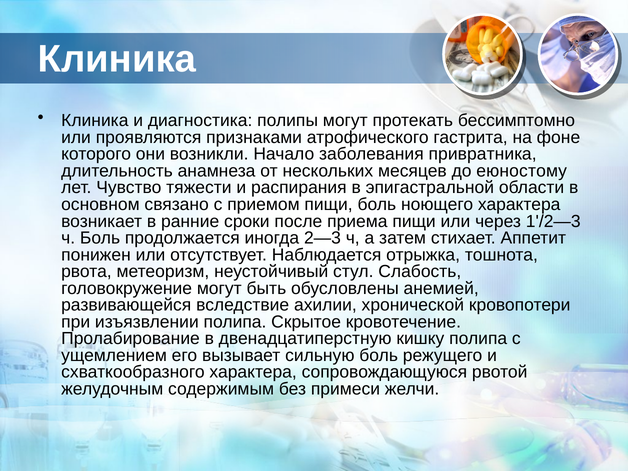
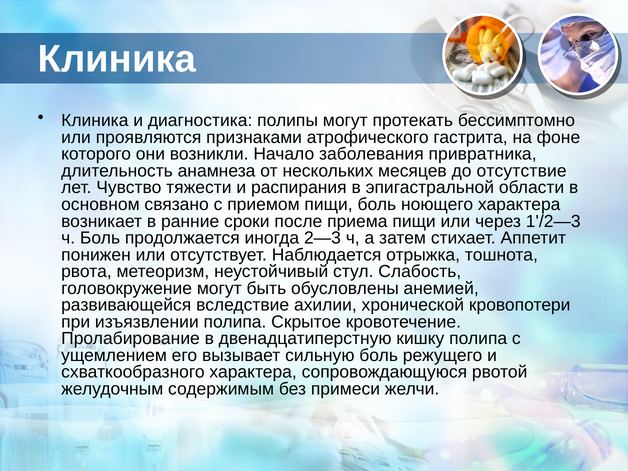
еюностому: еюностому -> отсутствие
